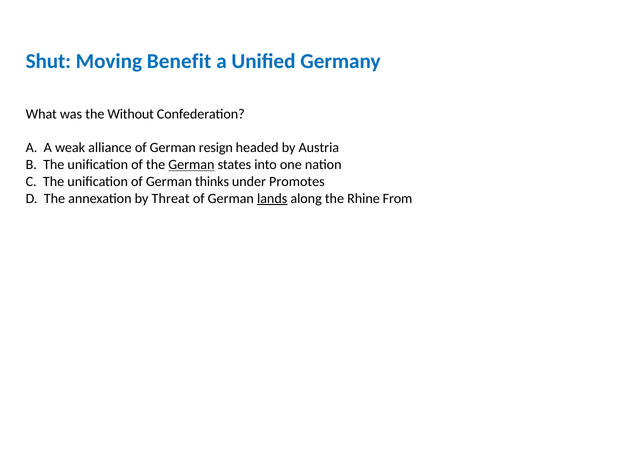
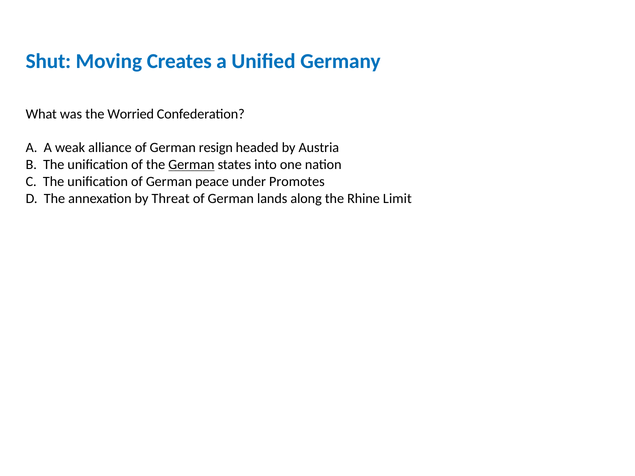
Benefit: Benefit -> Creates
Without: Without -> Worried
thinks: thinks -> peace
lands underline: present -> none
From: From -> Limit
